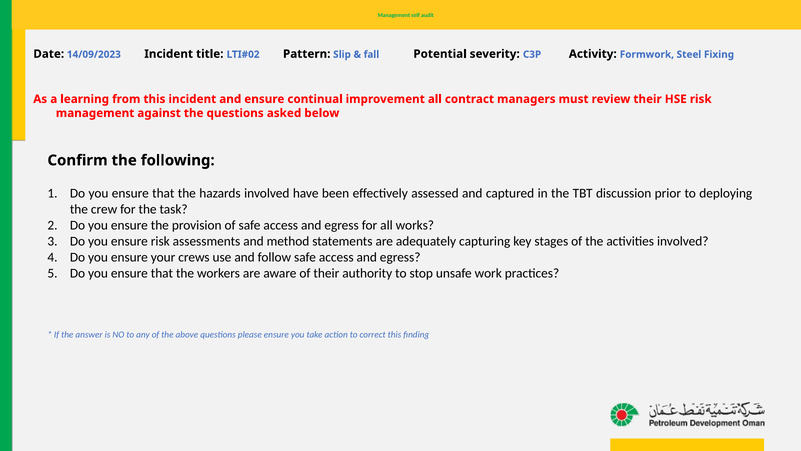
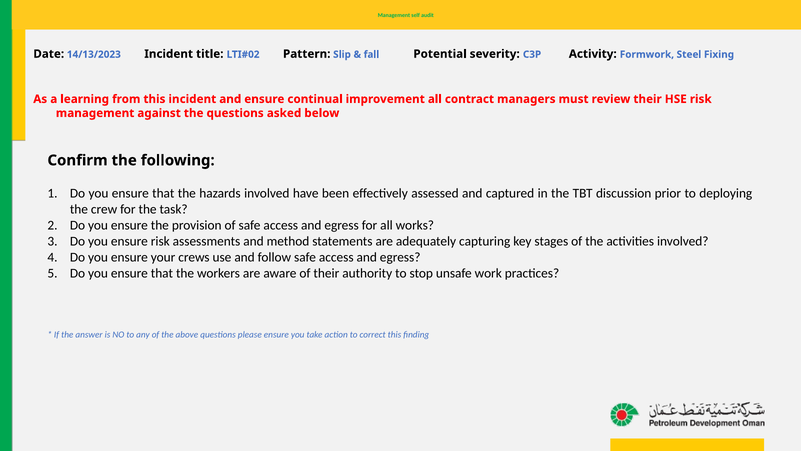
14/09/2023: 14/09/2023 -> 14/13/2023
